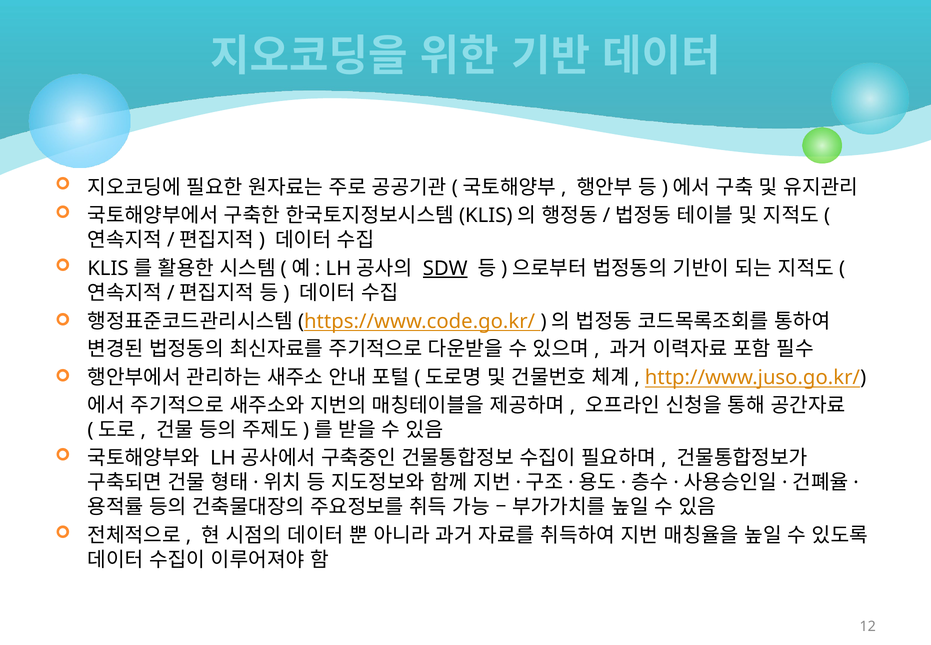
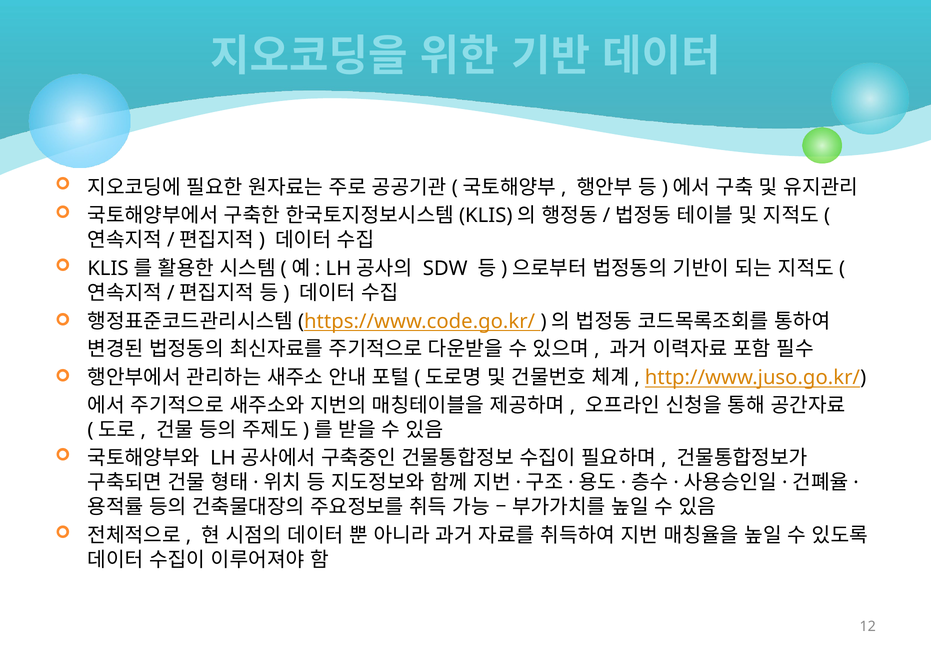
SDW underline: present -> none
